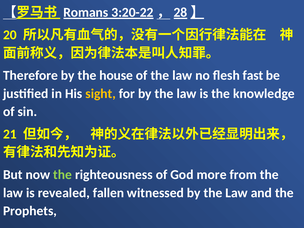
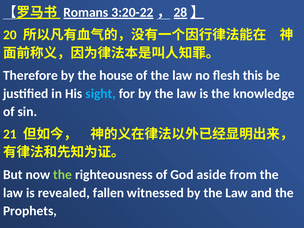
fast: fast -> this
sight colour: yellow -> light blue
more: more -> aside
